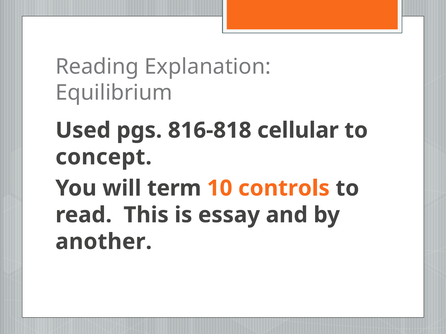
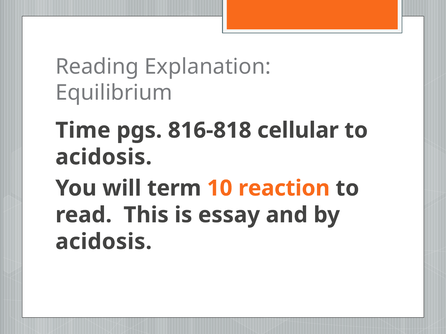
Used: Used -> Time
concept at (104, 157): concept -> acidosis
controls: controls -> reaction
another at (104, 242): another -> acidosis
